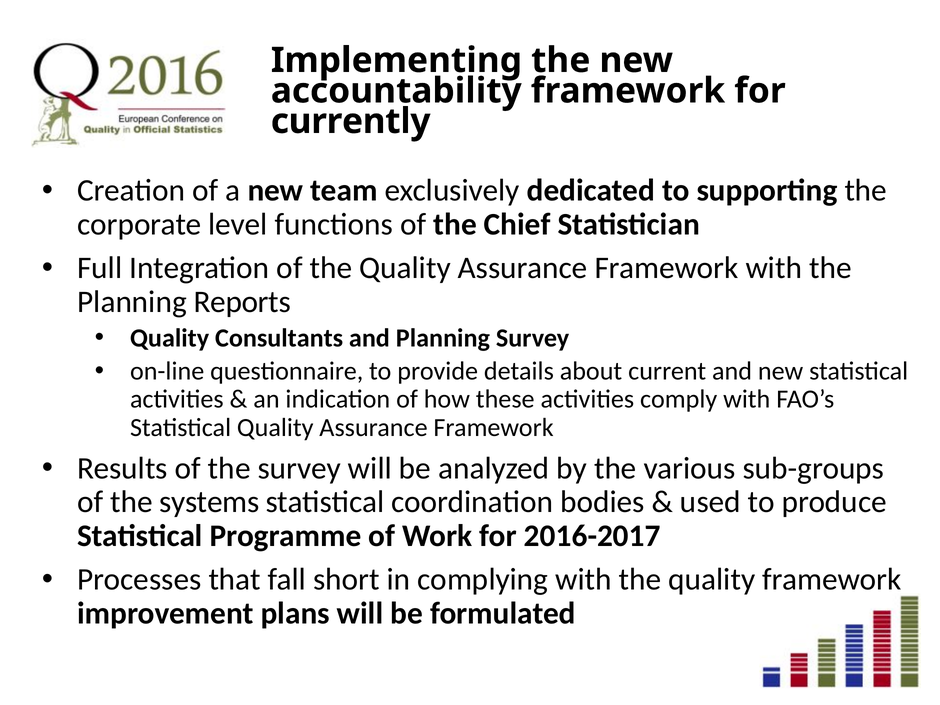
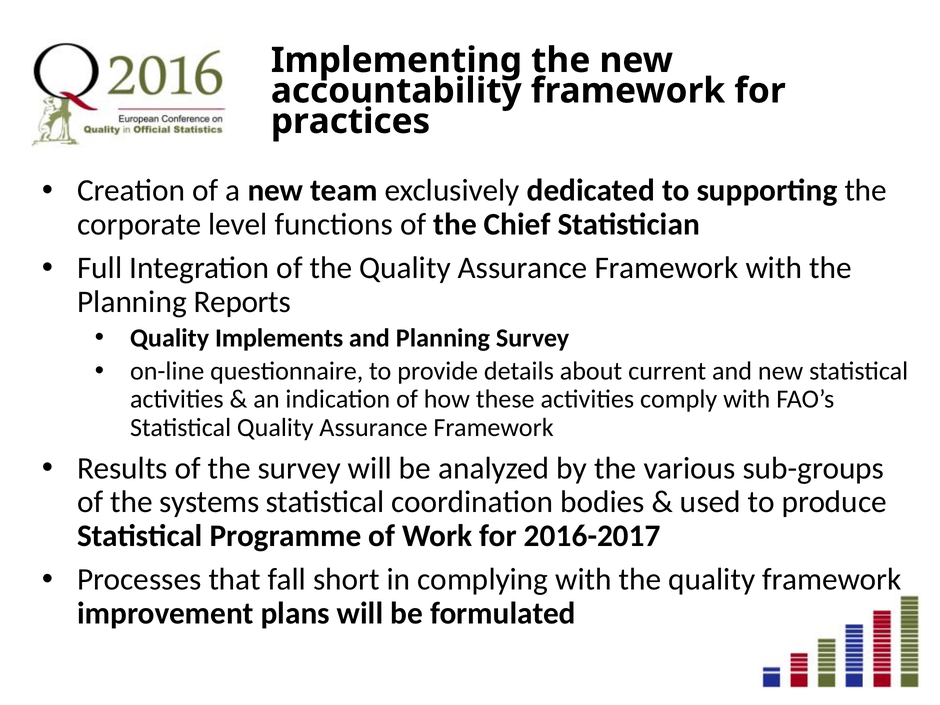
currently: currently -> practices
Consultants: Consultants -> Implements
